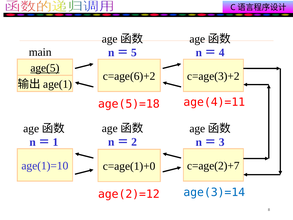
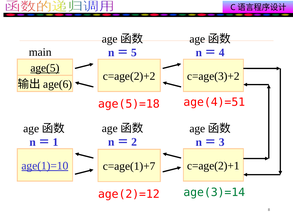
c=age(6)+2: c=age(6)+2 -> c=age(2)+2
age(1: age(1 -> age(6
age(4)=11: age(4)=11 -> age(4)=51
age(1)=10 underline: none -> present
c=age(2)+7: c=age(2)+7 -> c=age(2)+1
c=age(1)+0: c=age(1)+0 -> c=age(1)+7
age(3)=14 colour: blue -> green
